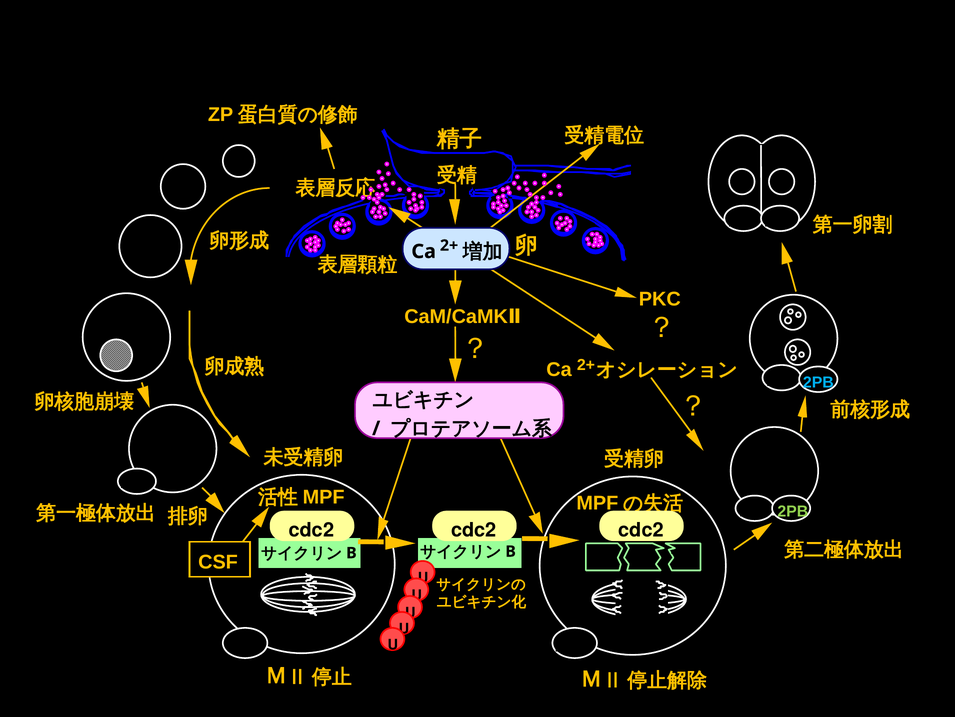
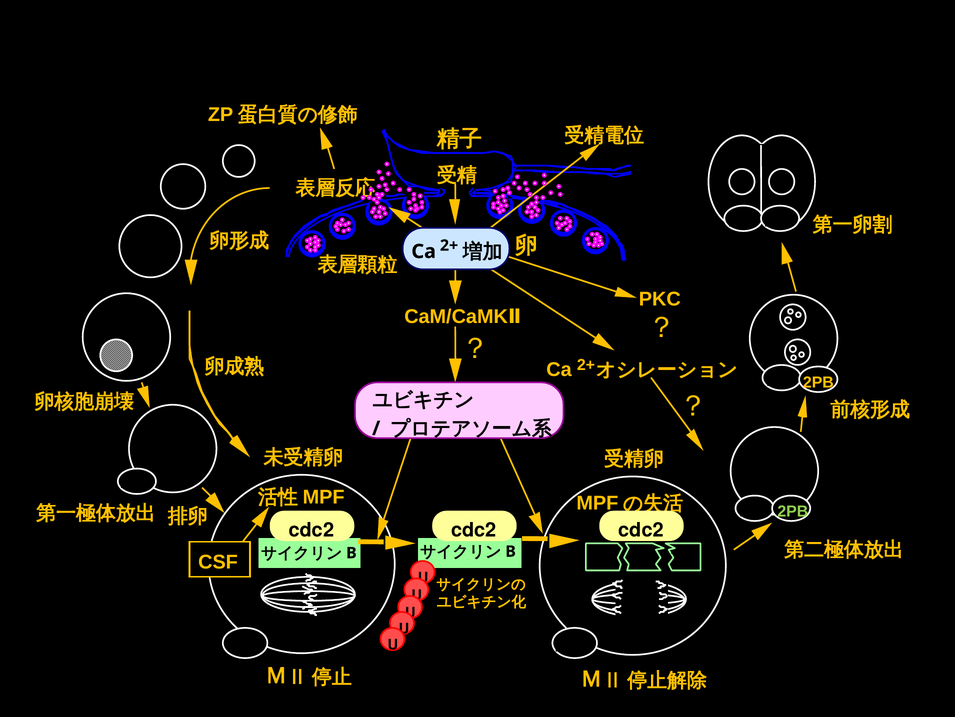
2PB at (818, 382) colour: light blue -> yellow
